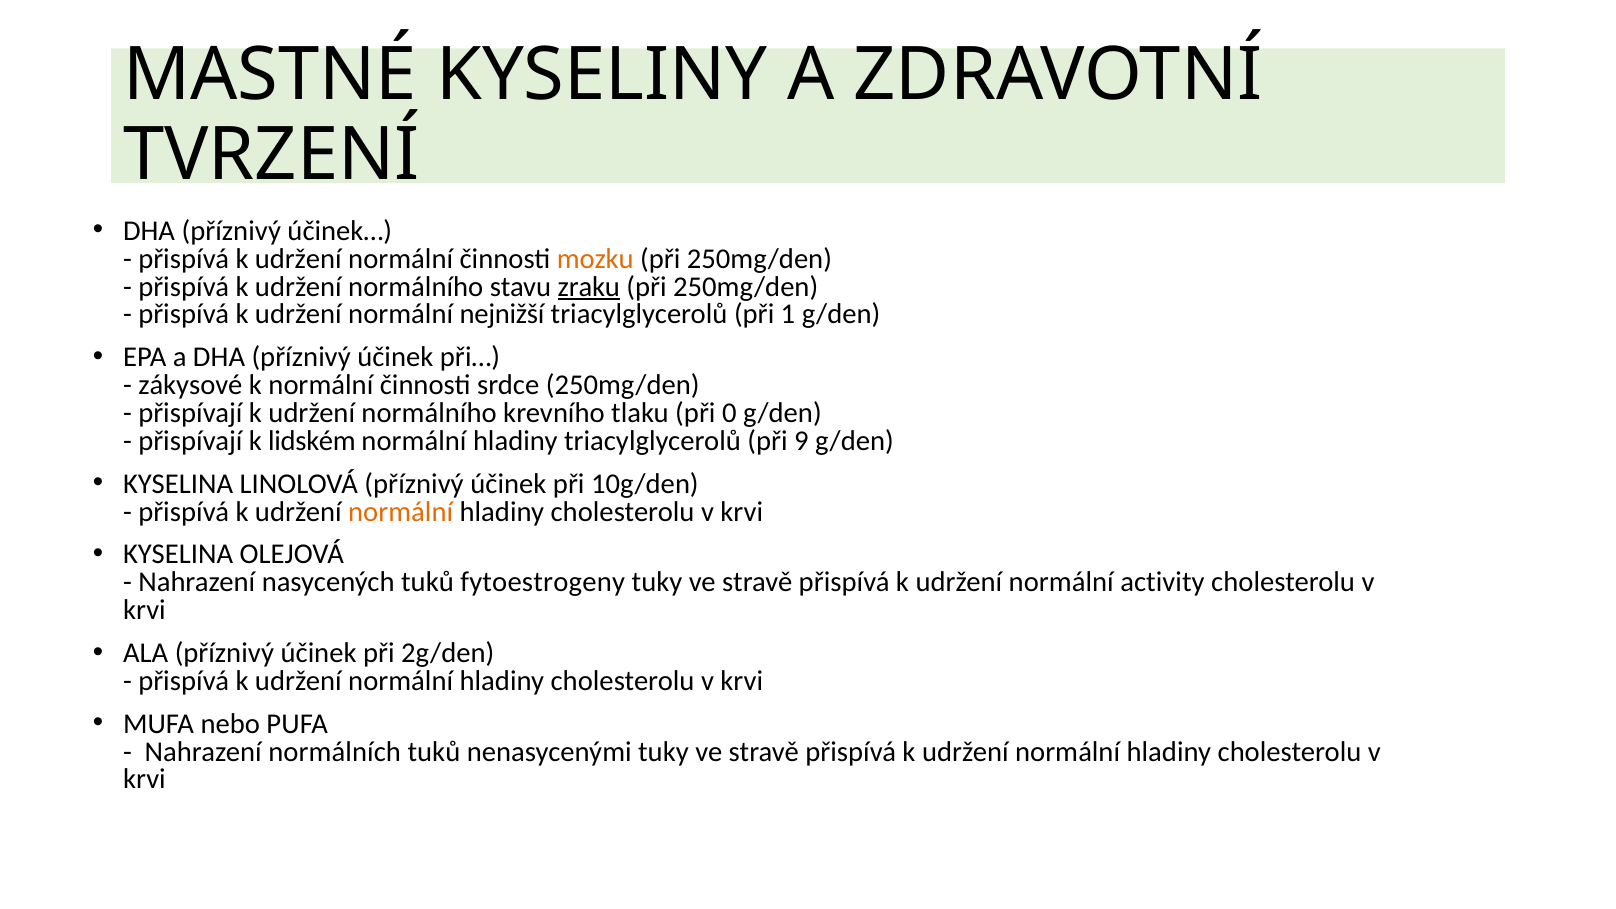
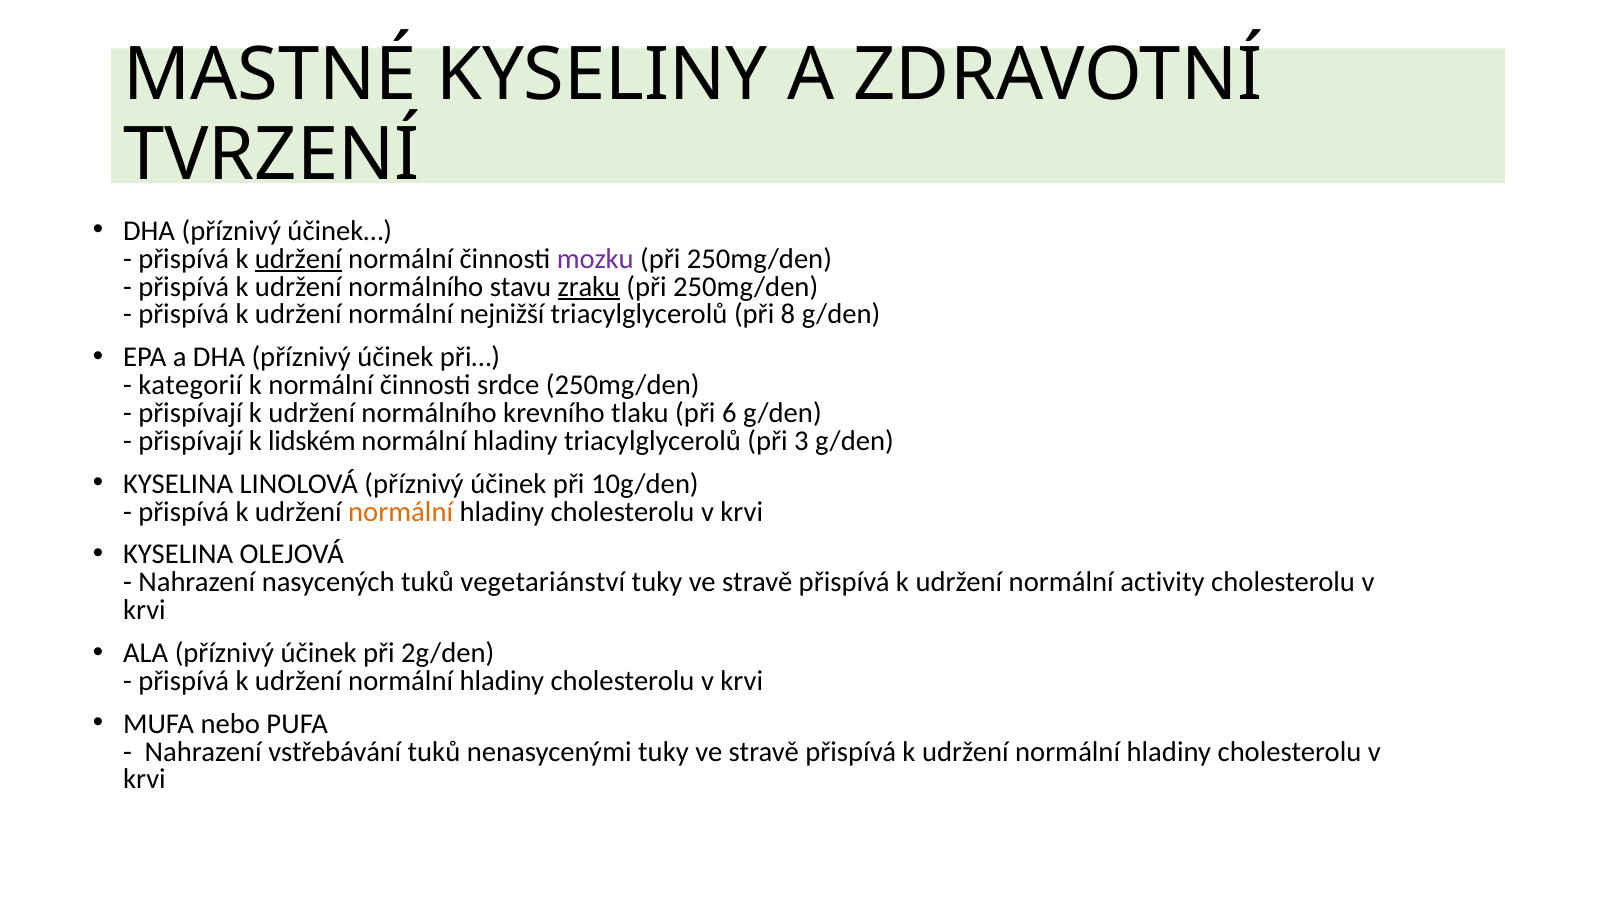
udržení at (298, 259) underline: none -> present
mozku colour: orange -> purple
1: 1 -> 8
zákysové: zákysové -> kategorií
0: 0 -> 6
9: 9 -> 3
fytoestrogeny: fytoestrogeny -> vegetariánství
normálních: normálních -> vstřebávání
